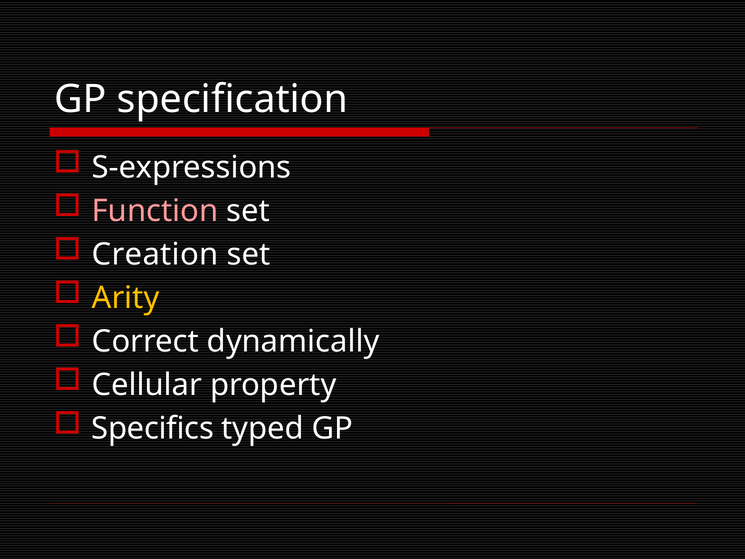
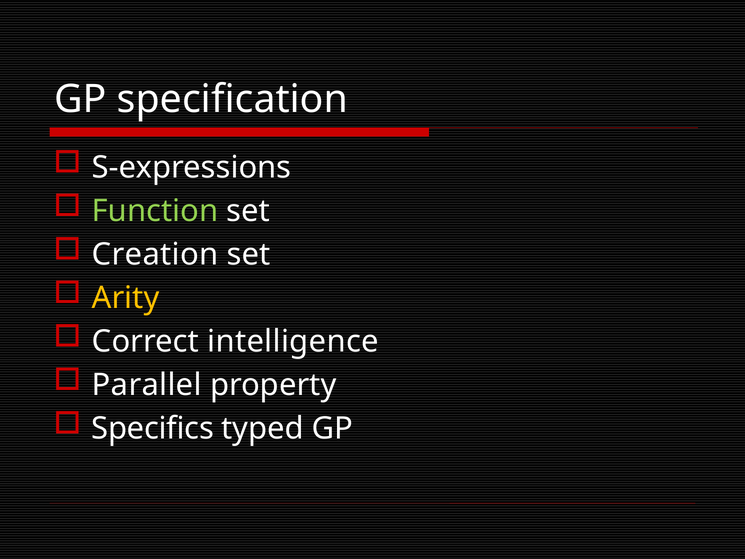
Function colour: pink -> light green
dynamically: dynamically -> intelligence
Cellular: Cellular -> Parallel
